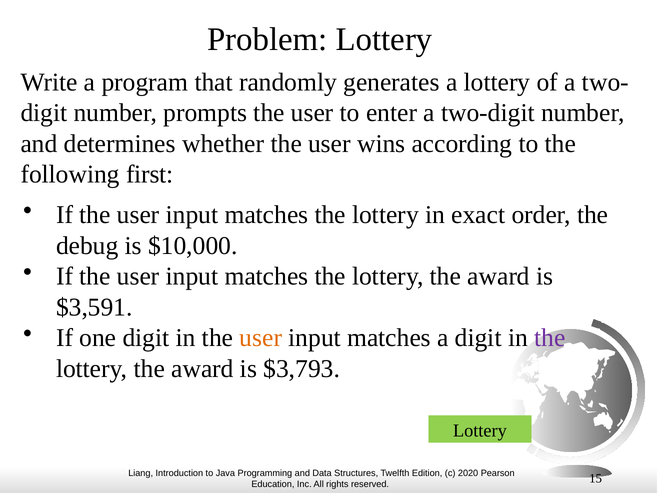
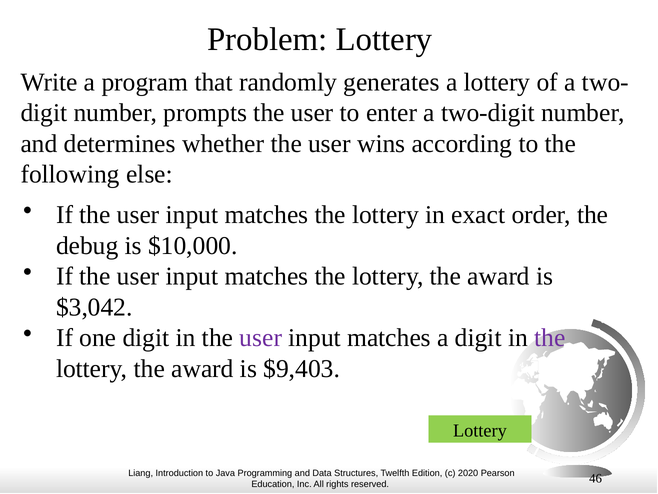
first: first -> else
$3,591: $3,591 -> $3,042
user at (261, 337) colour: orange -> purple
$3,793: $3,793 -> $9,403
15: 15 -> 46
